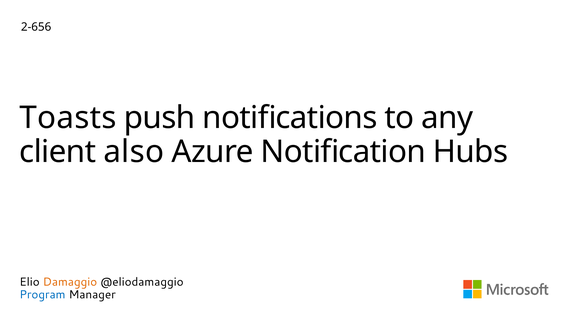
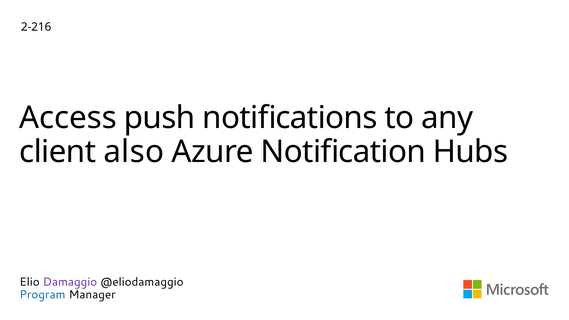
2-656: 2-656 -> 2-216
Toasts: Toasts -> Access
Damaggio colour: orange -> purple
